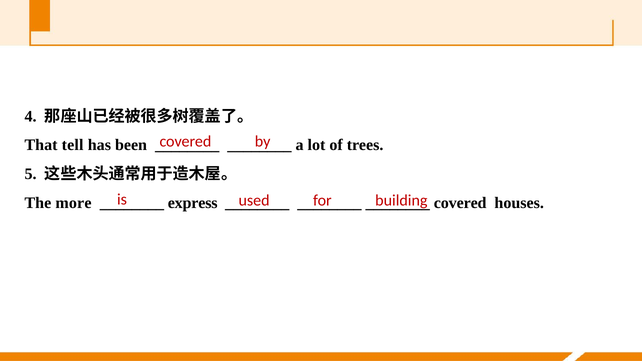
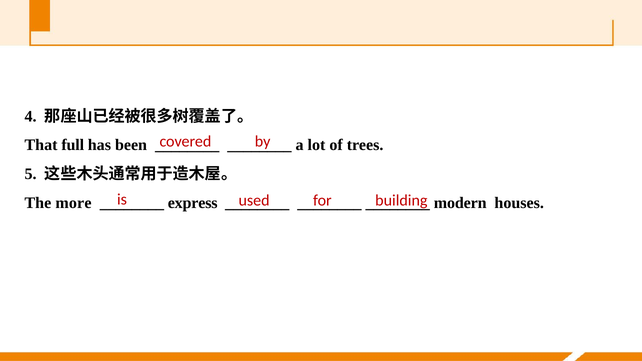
tell: tell -> full
covered at (460, 203): covered -> modern
